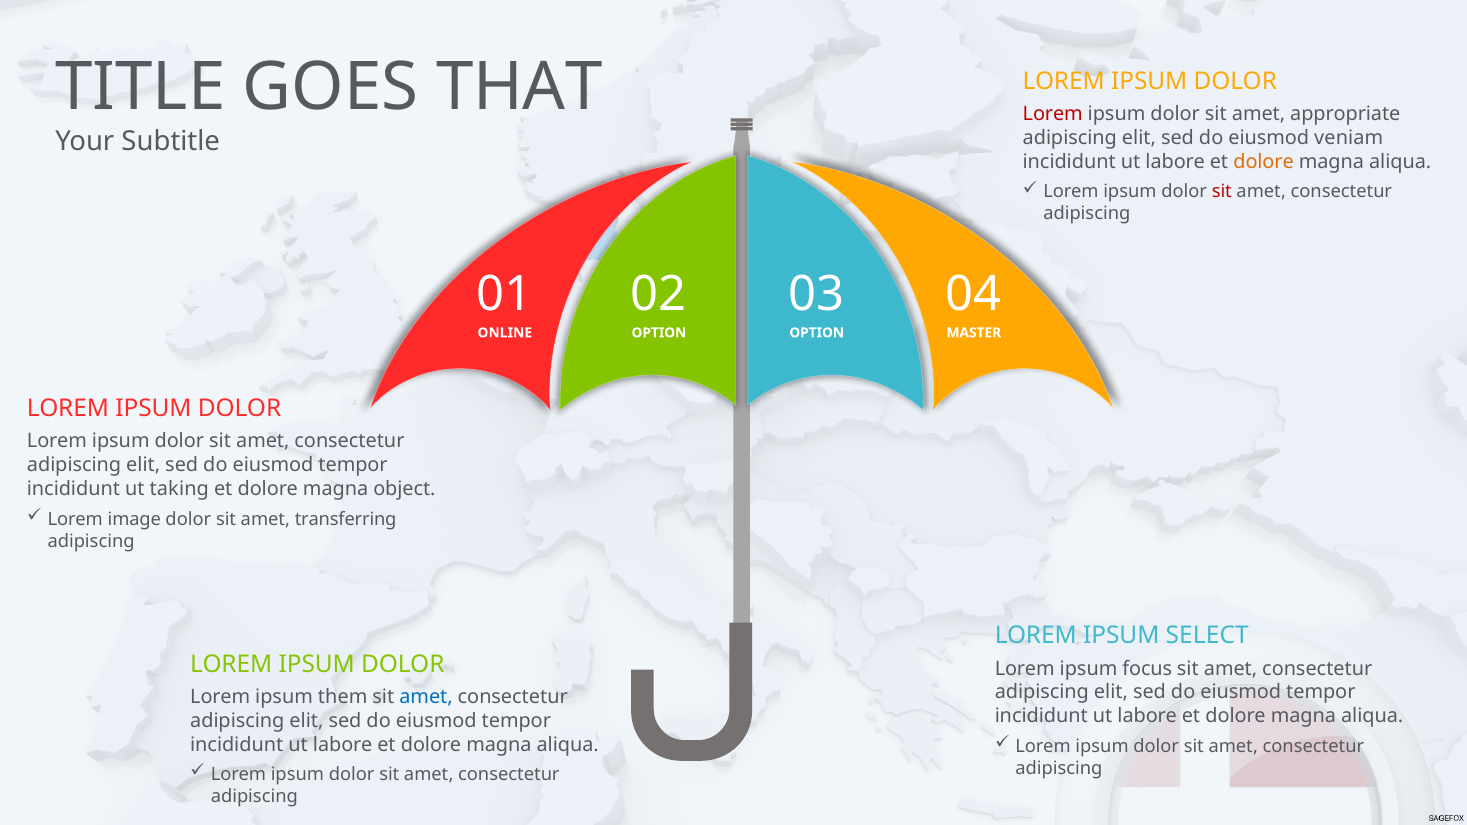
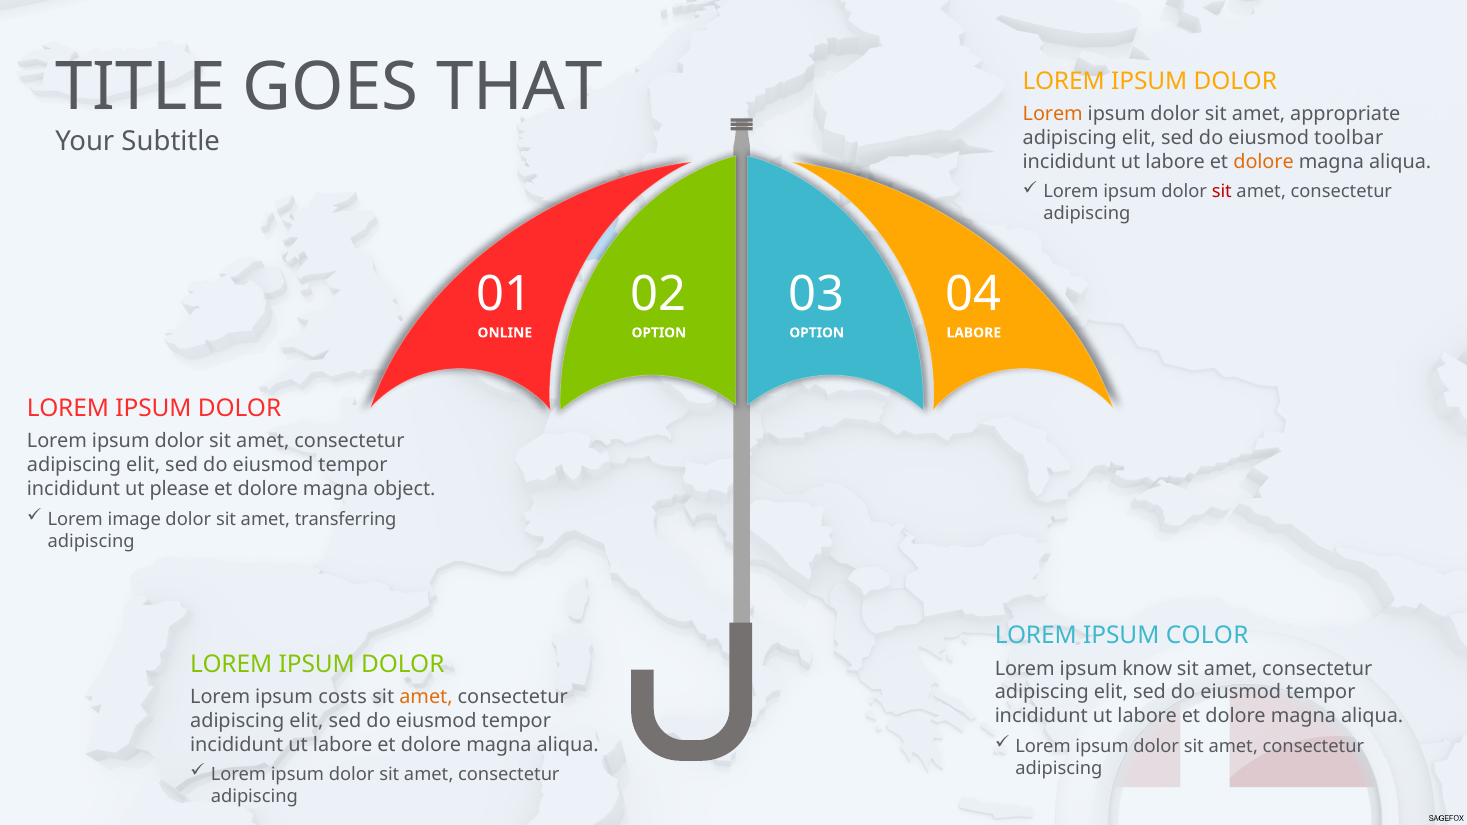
Lorem at (1053, 114) colour: red -> orange
veniam: veniam -> toolbar
MASTER at (974, 333): MASTER -> LABORE
taking: taking -> please
SELECT: SELECT -> COLOR
focus: focus -> know
them: them -> costs
amet at (426, 697) colour: blue -> orange
